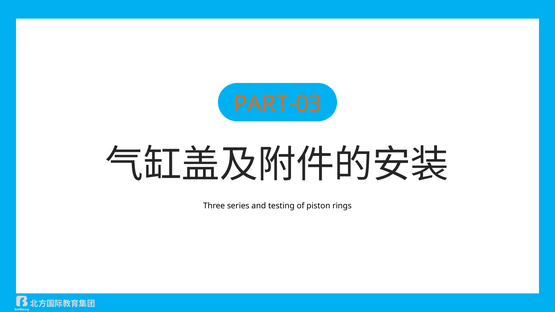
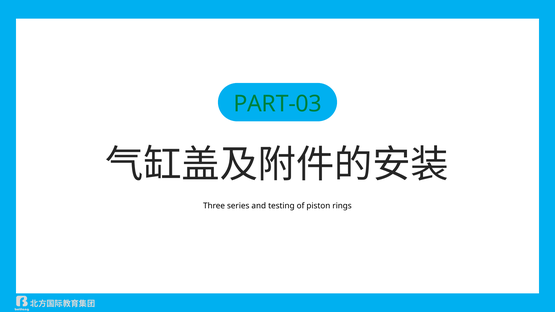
PART-03 colour: orange -> green
